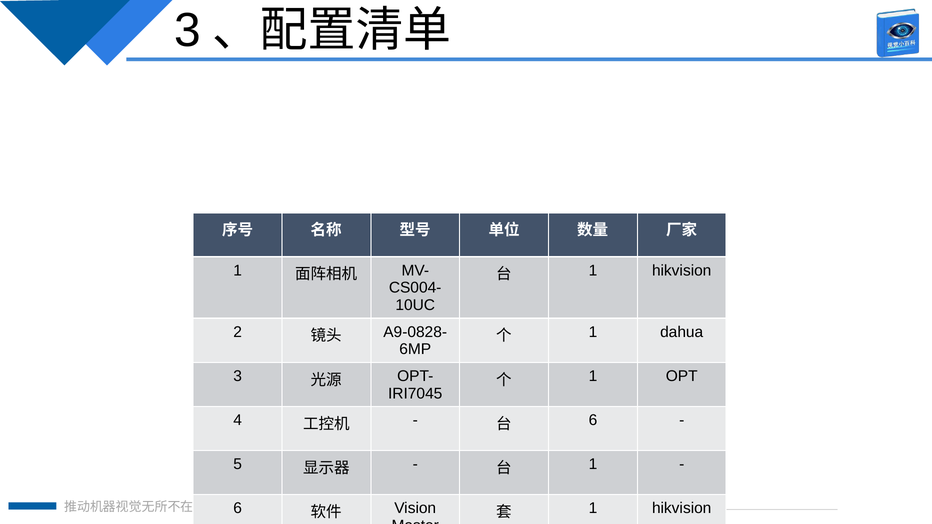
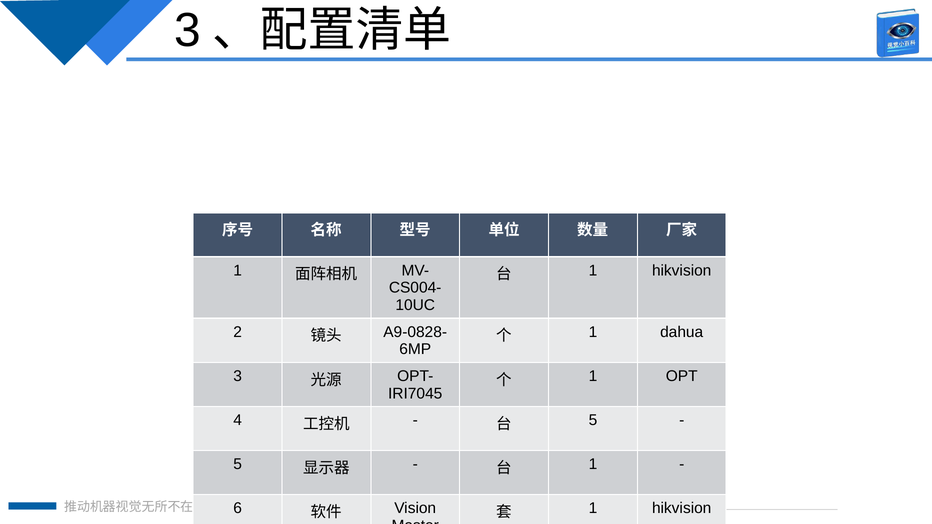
6 at (593, 420): 6 -> 5
